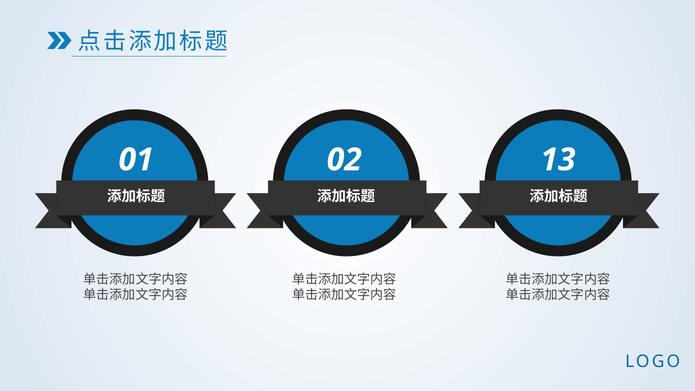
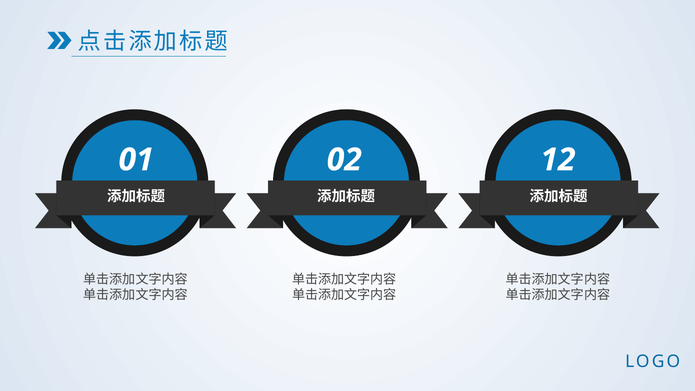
13: 13 -> 12
